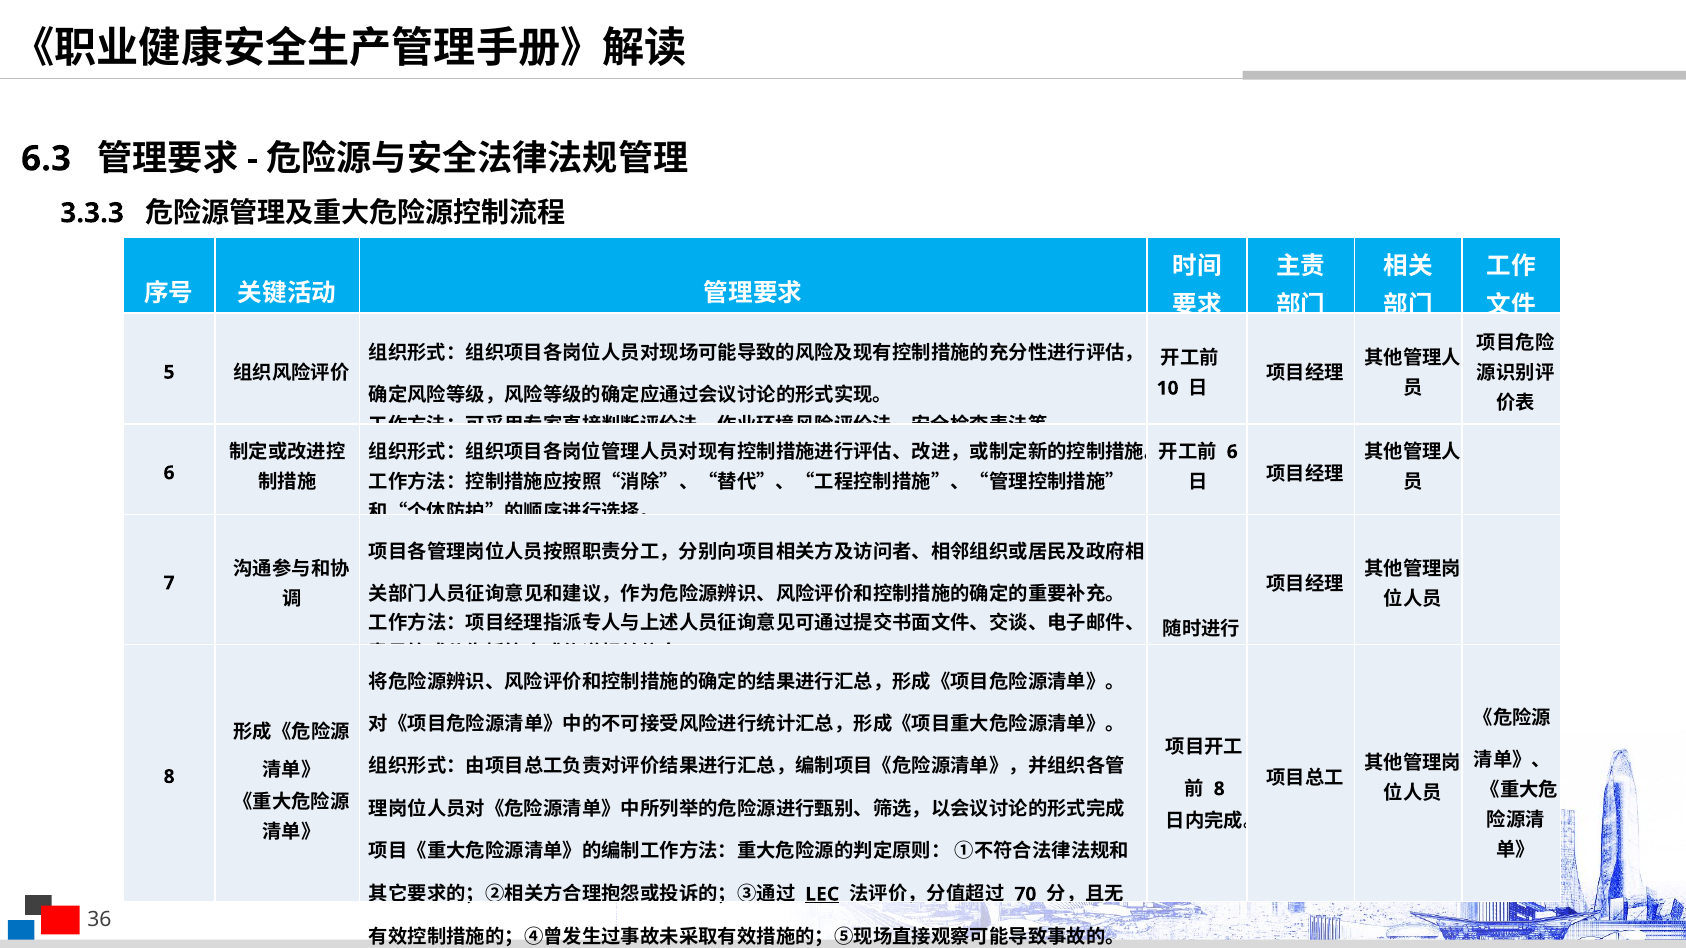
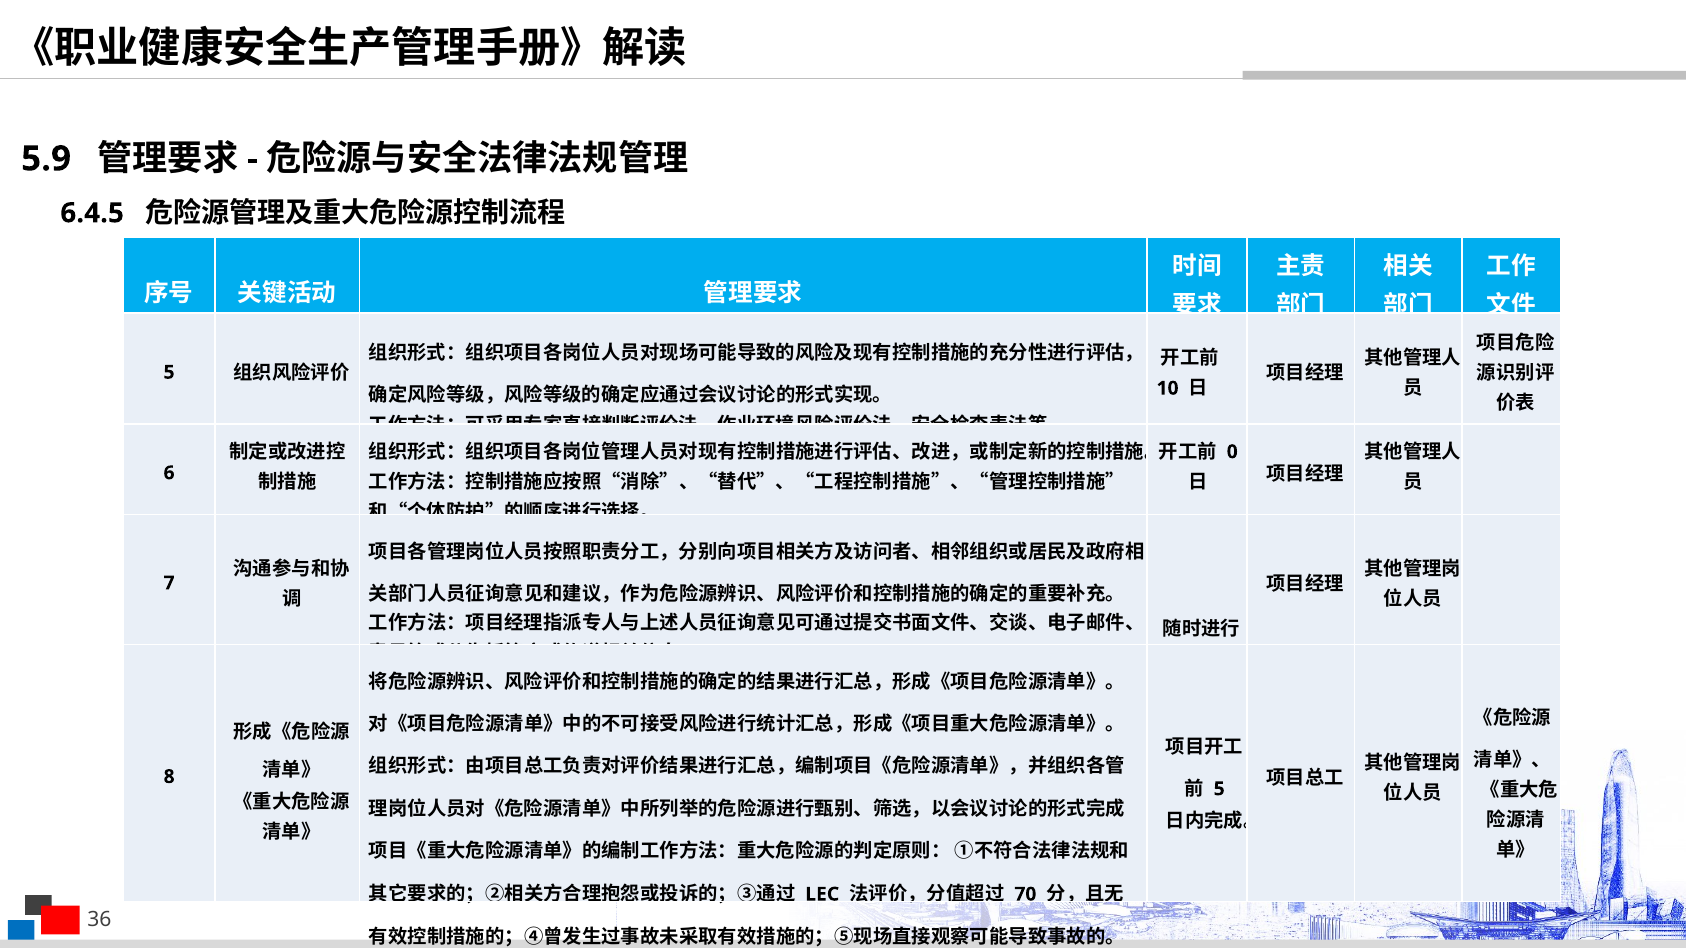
6.3: 6.3 -> 5.9
3.3.3: 3.3.3 -> 6.4.5
6 at (1232, 452): 6 -> 0
8 at (1219, 789): 8 -> 5
LEC underline: present -> none
